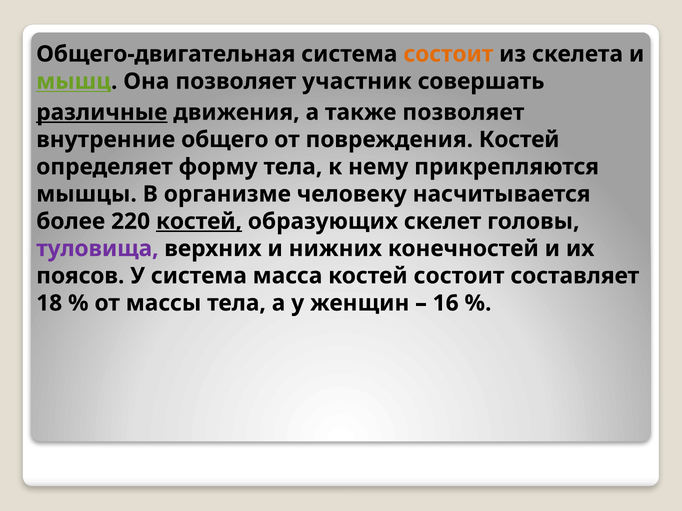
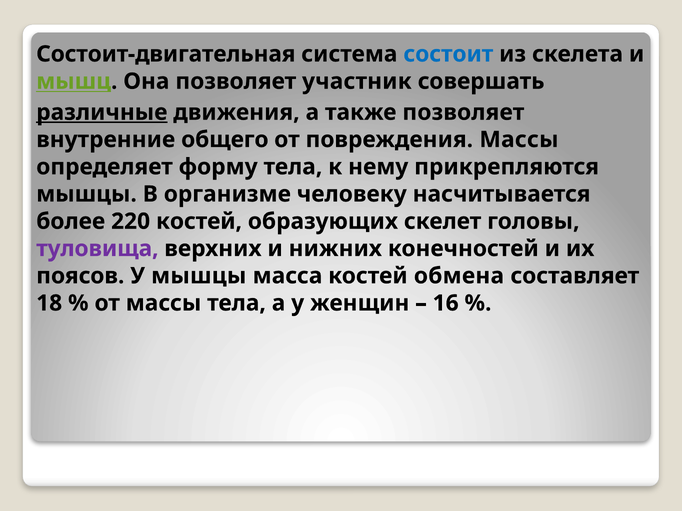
Общего-двигательная: Общего-двигательная -> Состоит-двигательная
состоит at (448, 54) colour: orange -> blue
повреждения Костей: Костей -> Массы
костей at (199, 222) underline: present -> none
У система: система -> мышцы
костей состоит: состоит -> обмена
